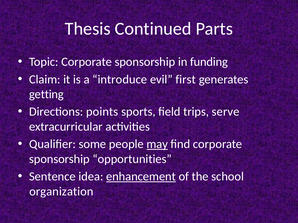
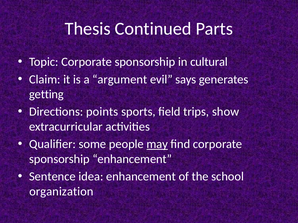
funding: funding -> cultural
introduce: introduce -> argument
first: first -> says
serve: serve -> show
sponsorship opportunities: opportunities -> enhancement
enhancement at (141, 177) underline: present -> none
